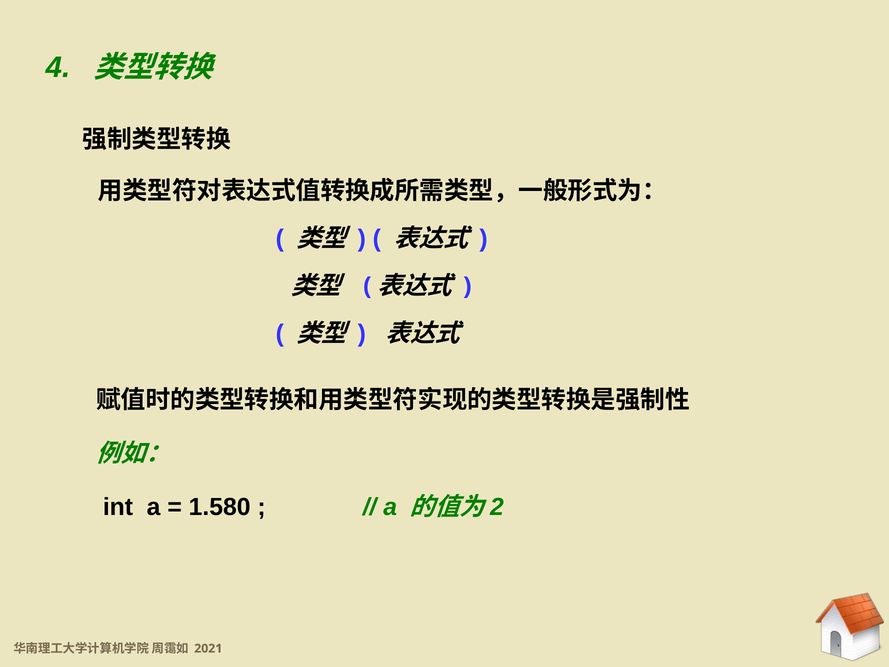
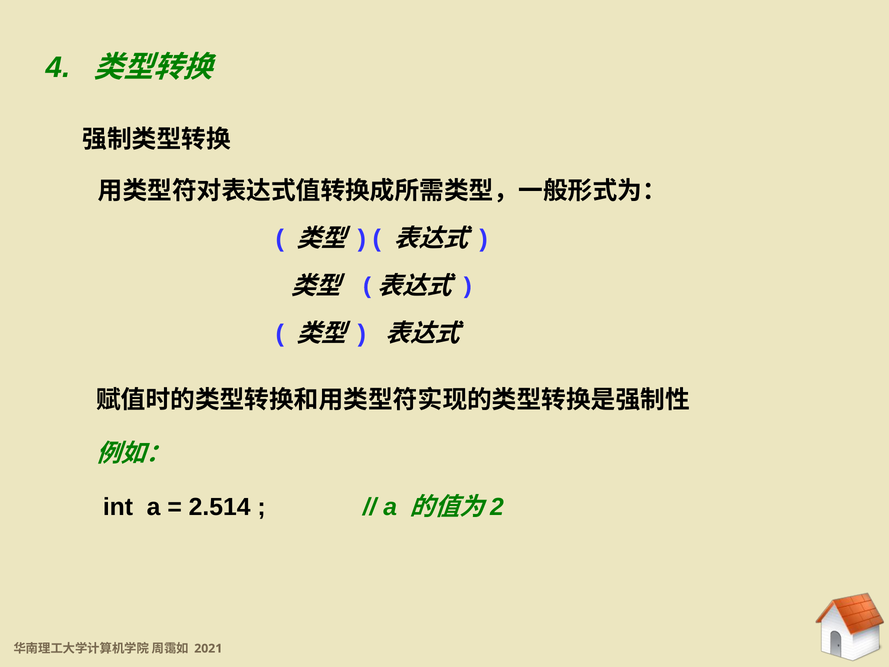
1.580: 1.580 -> 2.514
